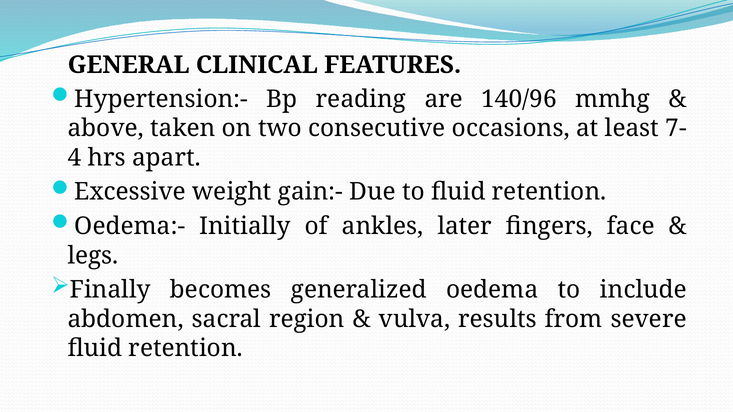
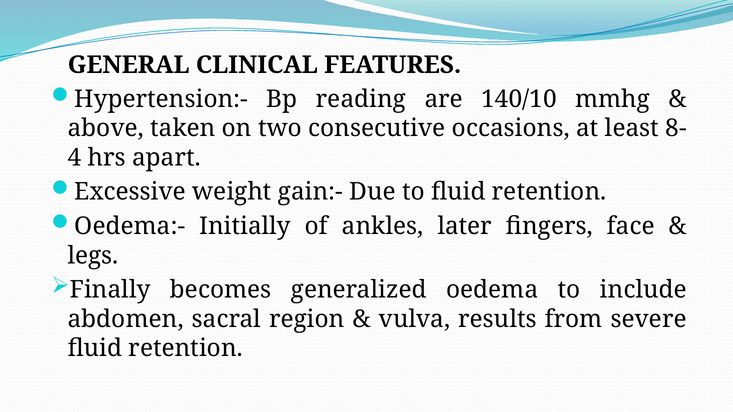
140/96: 140/96 -> 140/10
7-: 7- -> 8-
